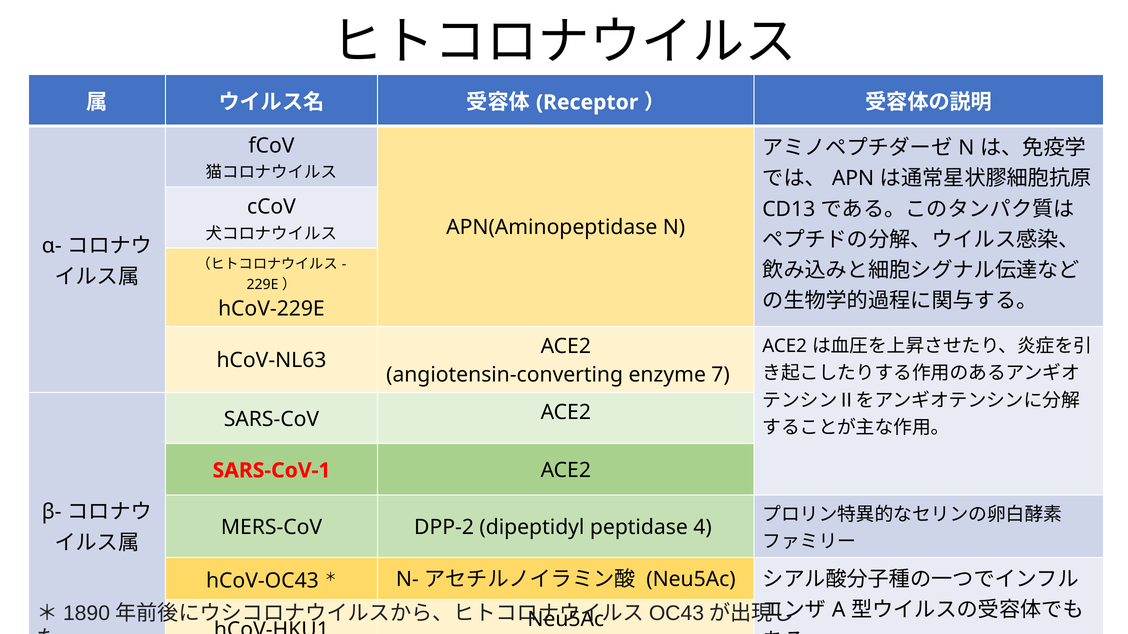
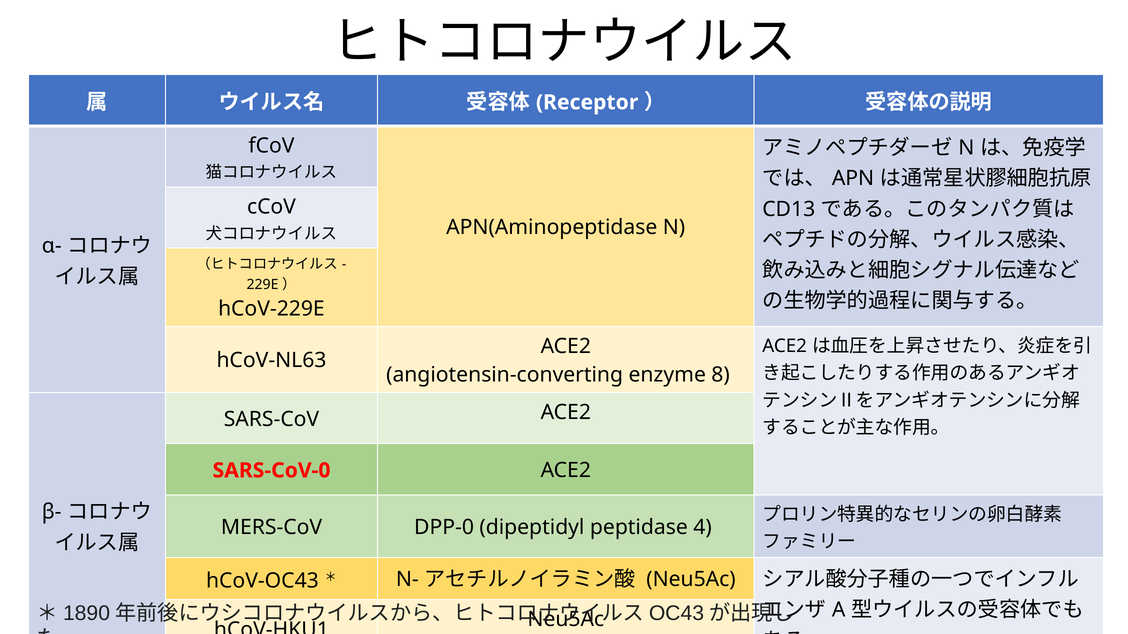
7: 7 -> 8
SARS-CoV-1: SARS-CoV-1 -> SARS-CoV-0
DPP-2: DPP-2 -> DPP-0
